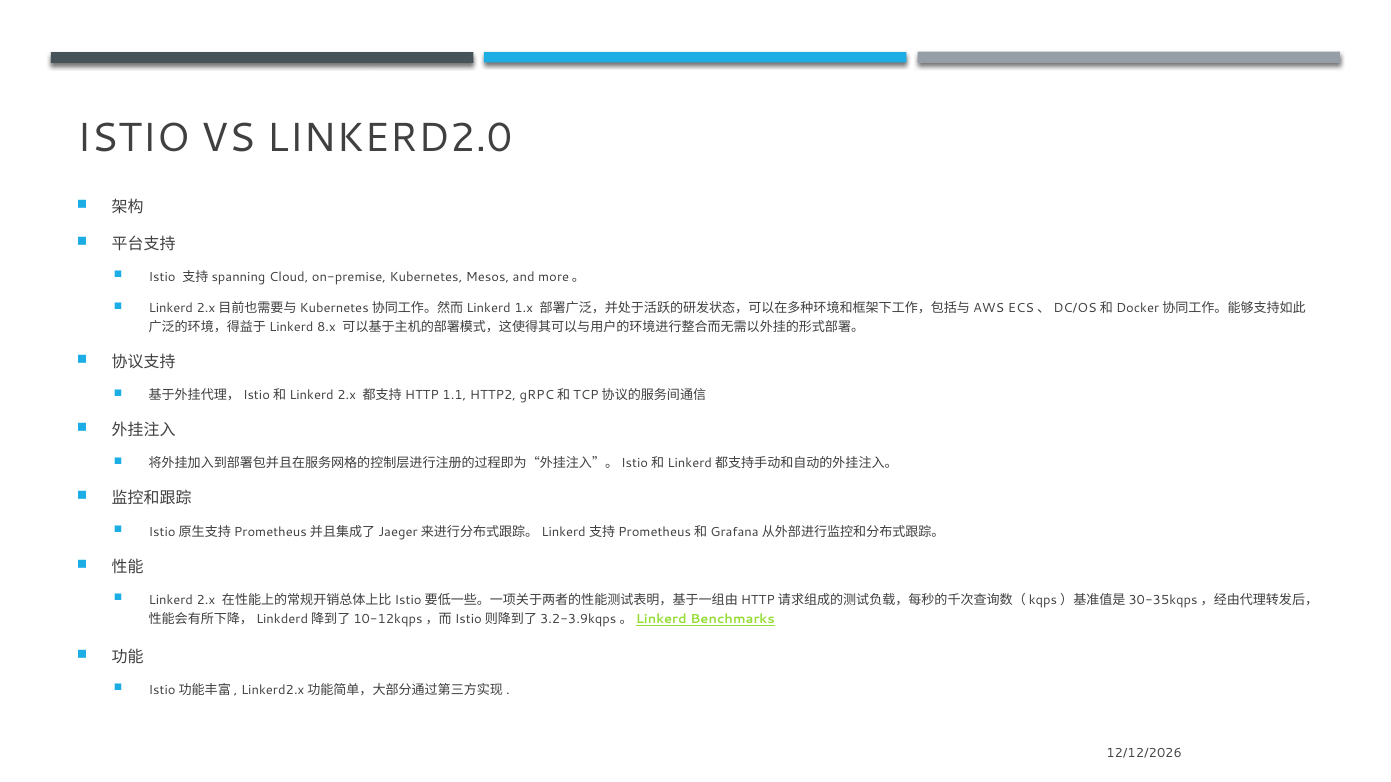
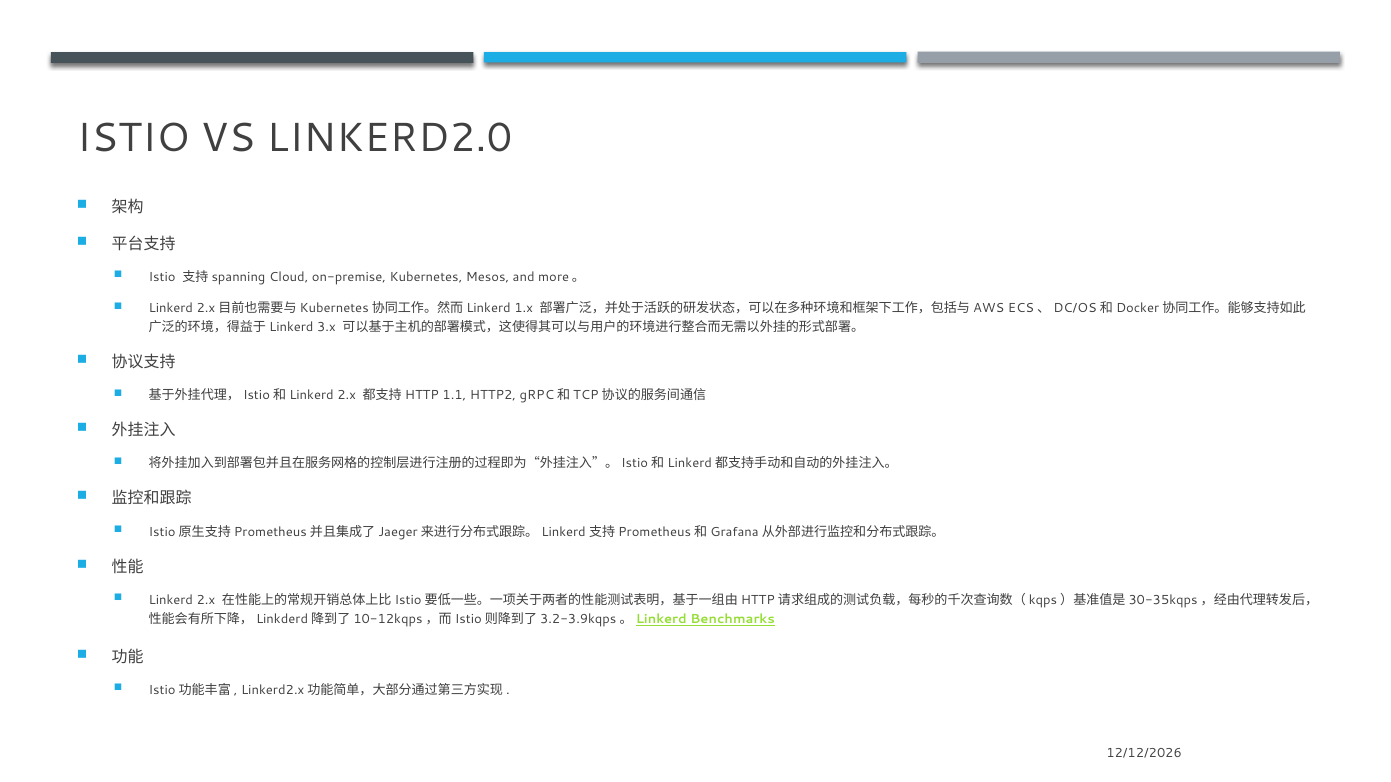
8.x: 8.x -> 3.x
